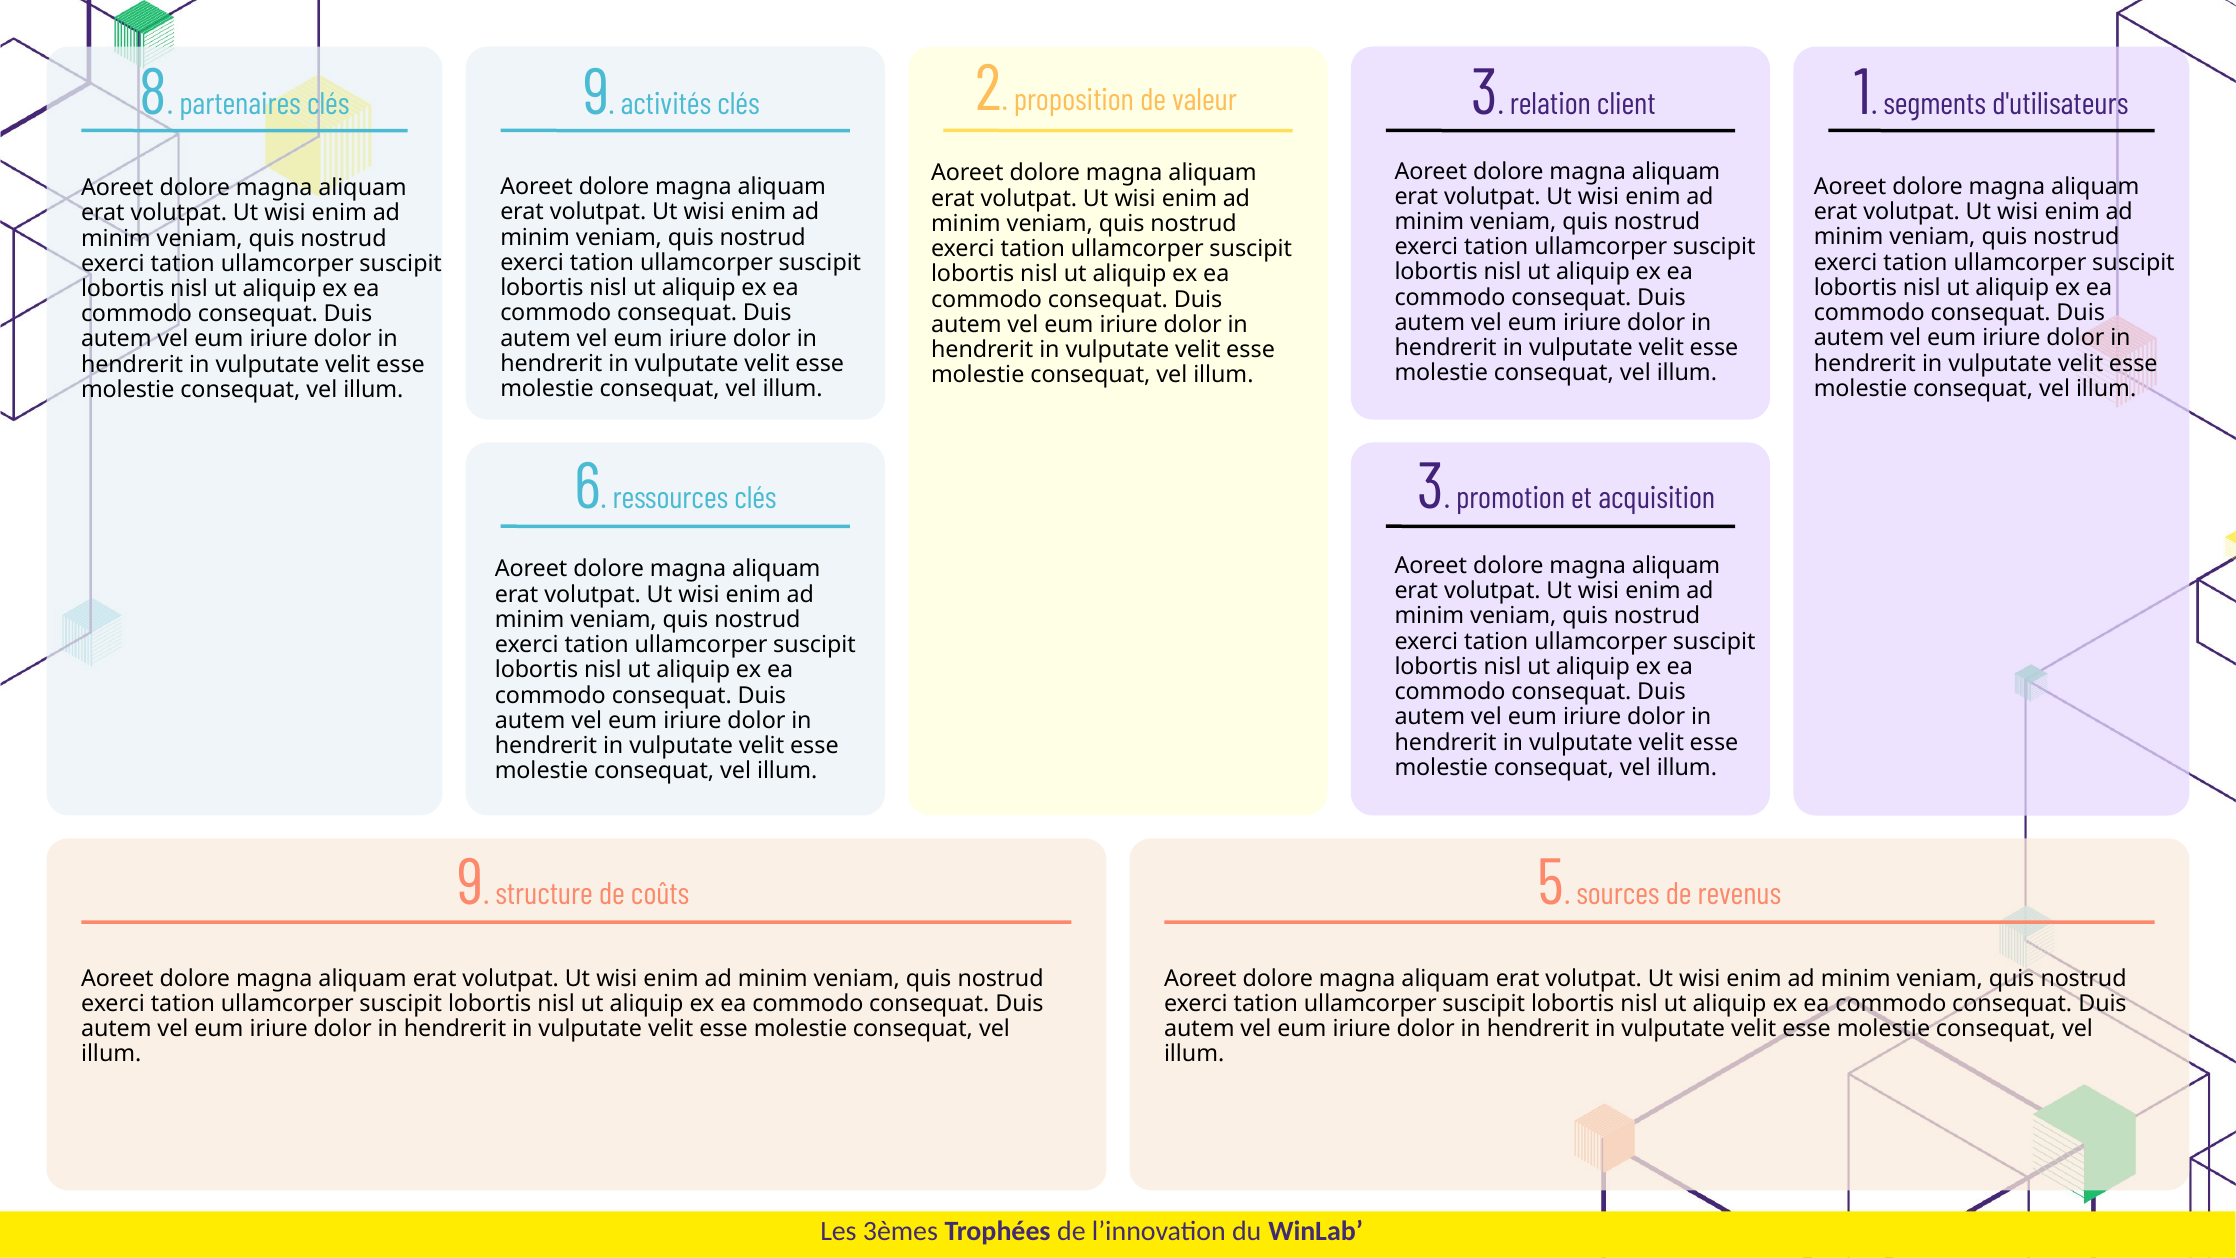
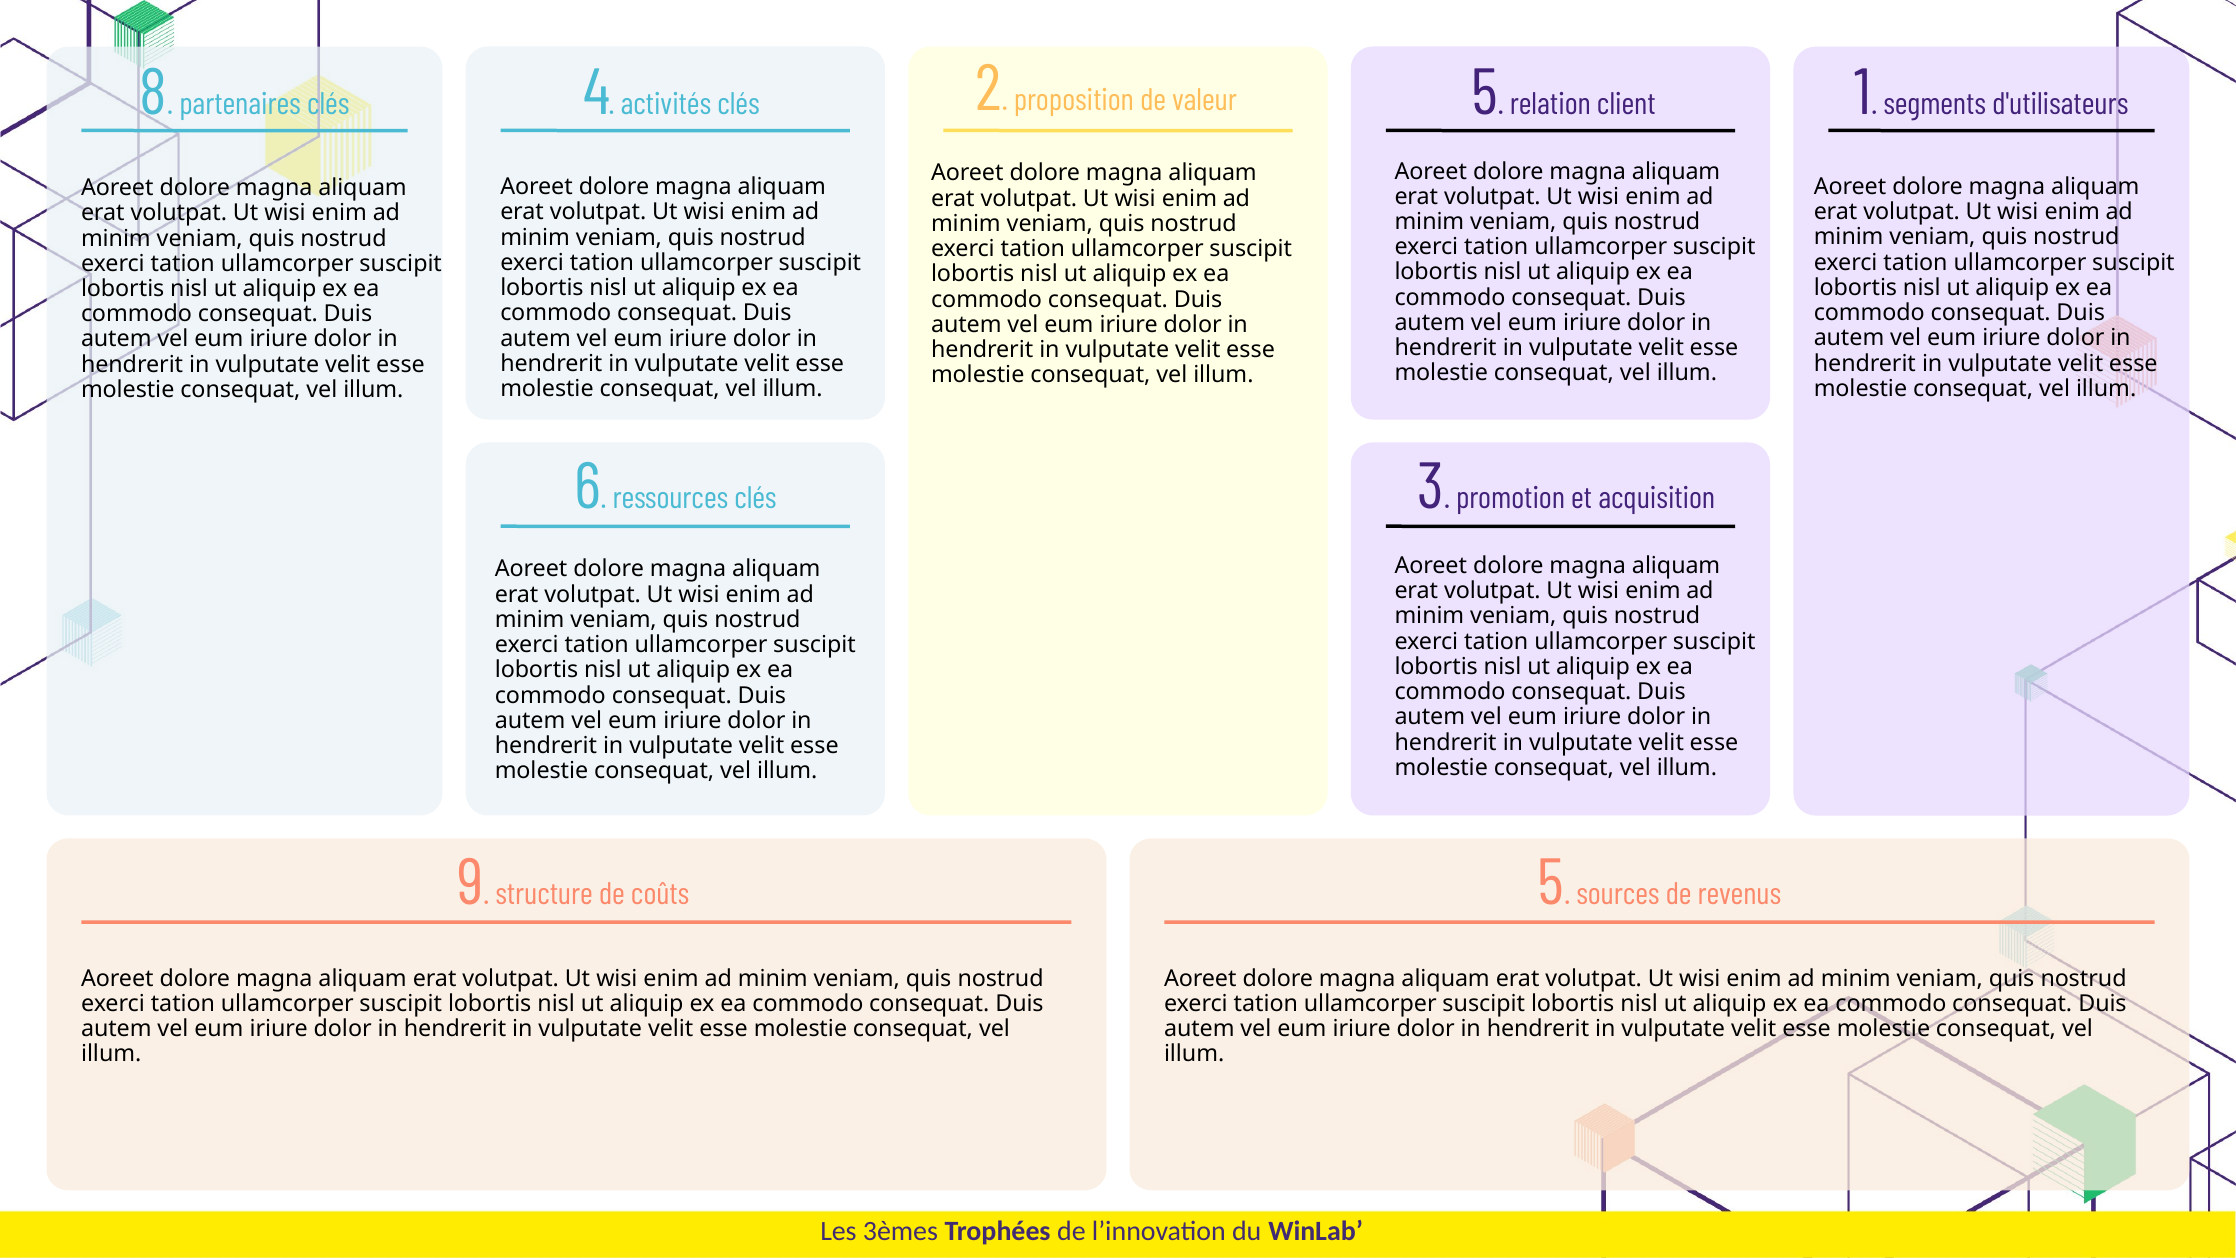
valeur 3: 3 -> 5
clés 9: 9 -> 4
